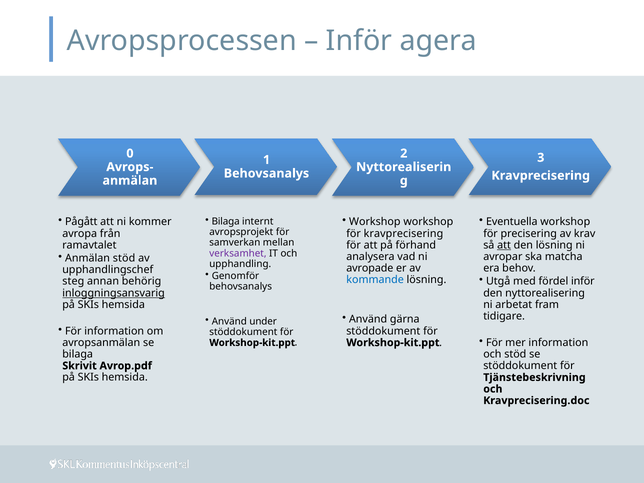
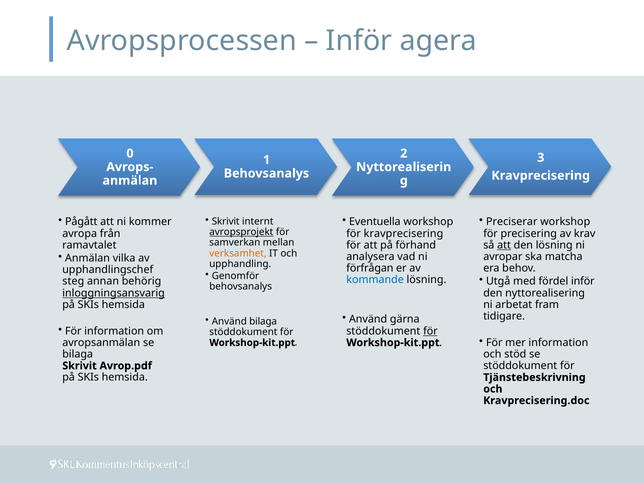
Bilaga at (226, 221): Bilaga -> Skrivit
Workshop at (375, 222): Workshop -> Eventuella
Eventuella: Eventuella -> Preciserar
avropsprojekt underline: none -> present
verksamhet colour: purple -> orange
Anmälan stöd: stöd -> vilka
avropade: avropade -> förfrågan
Använd under: under -> bilaga
för at (430, 331) underline: none -> present
